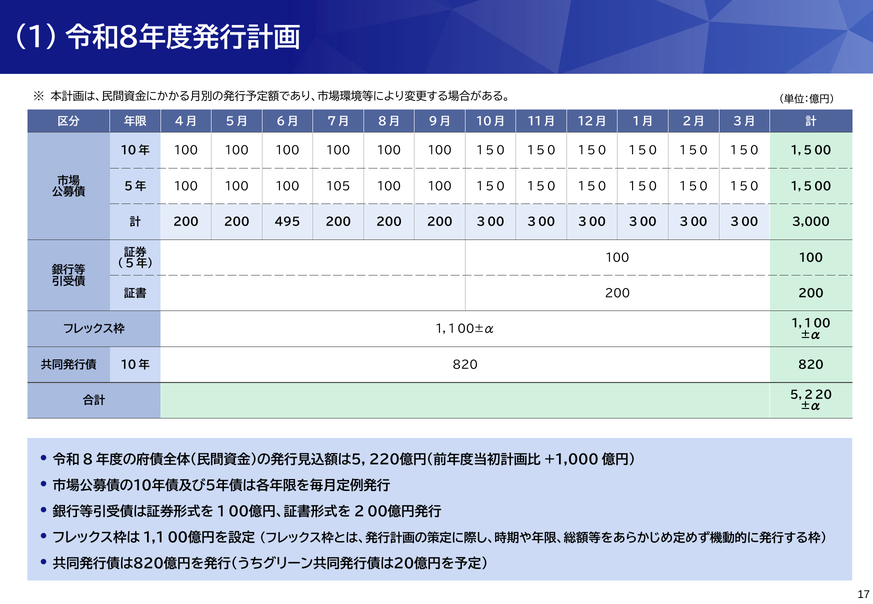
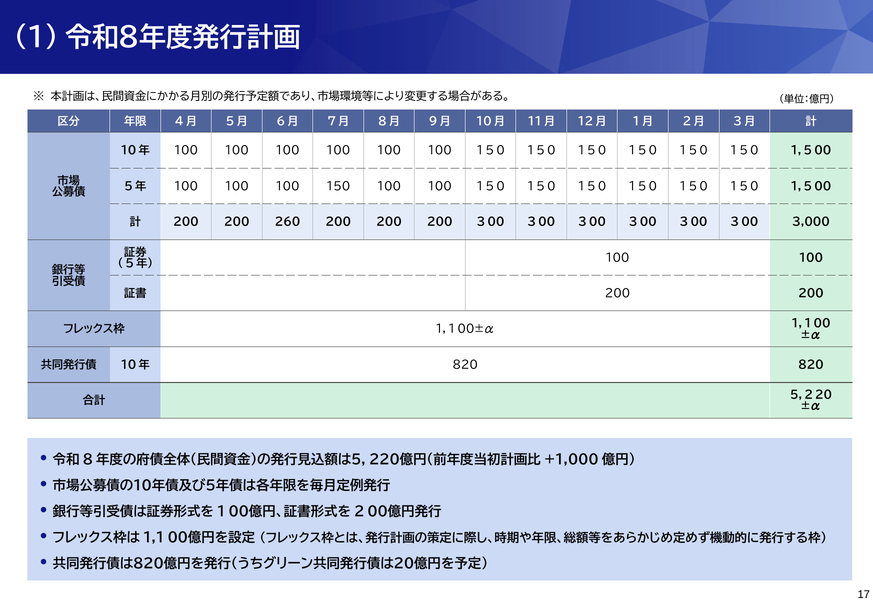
105: 105 -> 150
495: 495 -> 260
